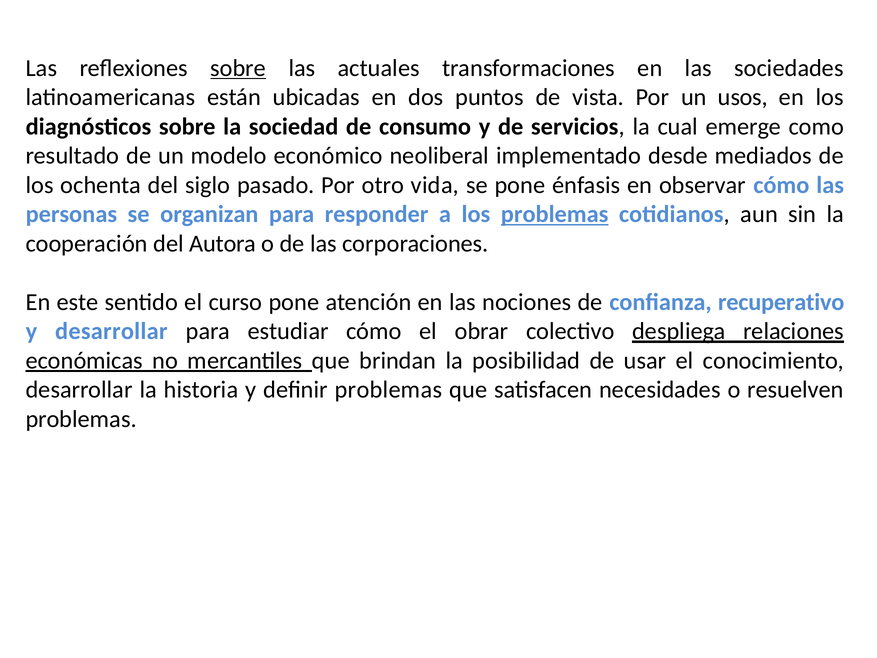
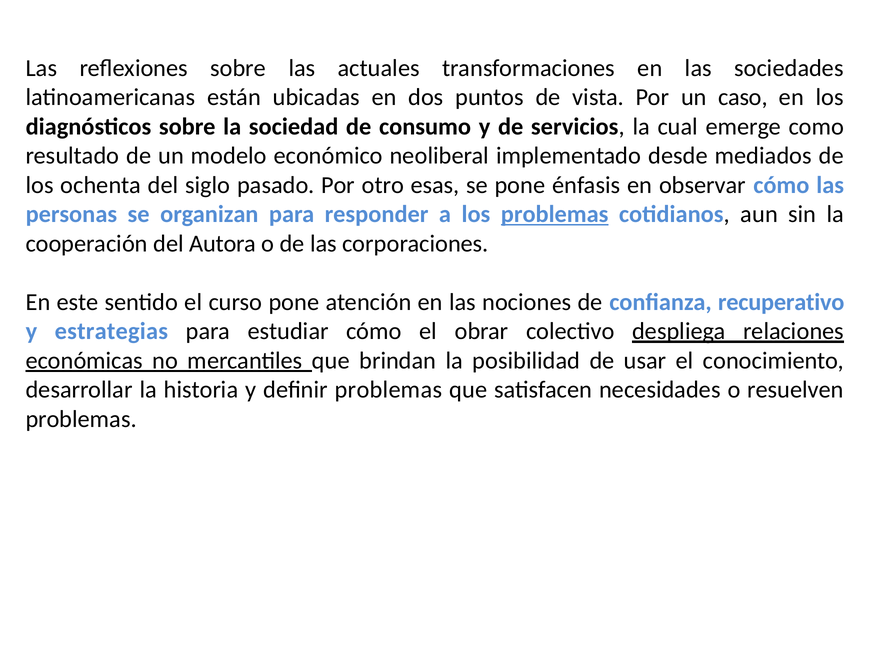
sobre at (238, 68) underline: present -> none
usos: usos -> caso
vida: vida -> esas
y desarrollar: desarrollar -> estrategias
